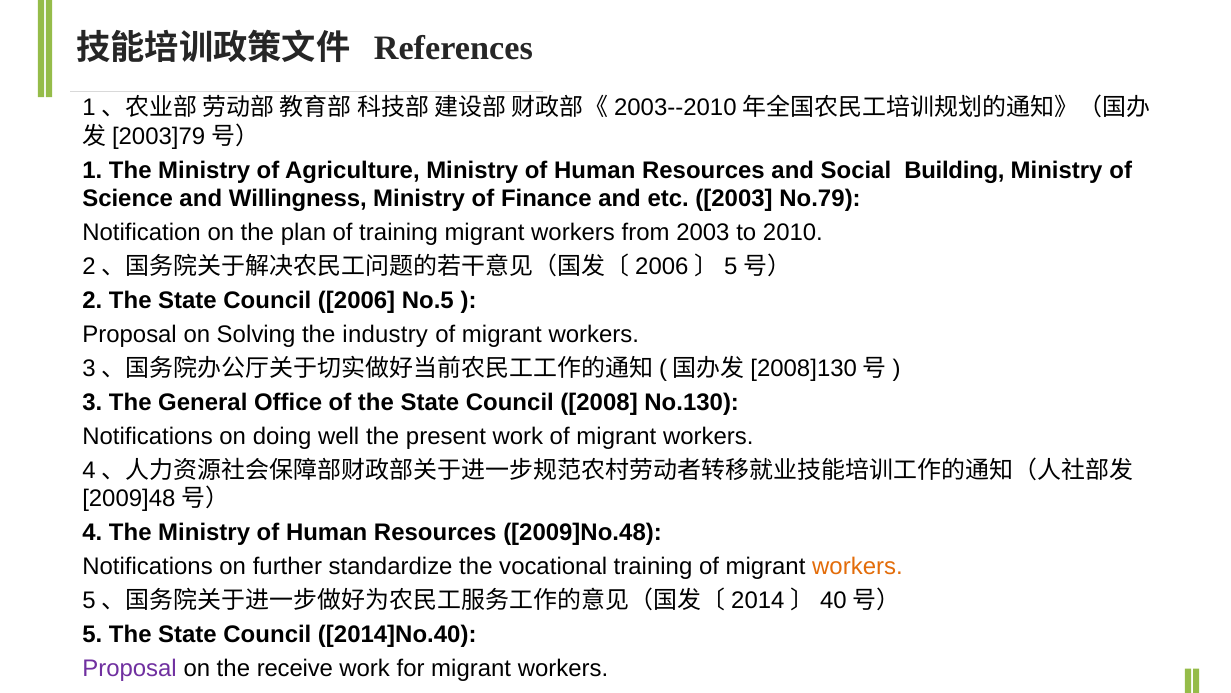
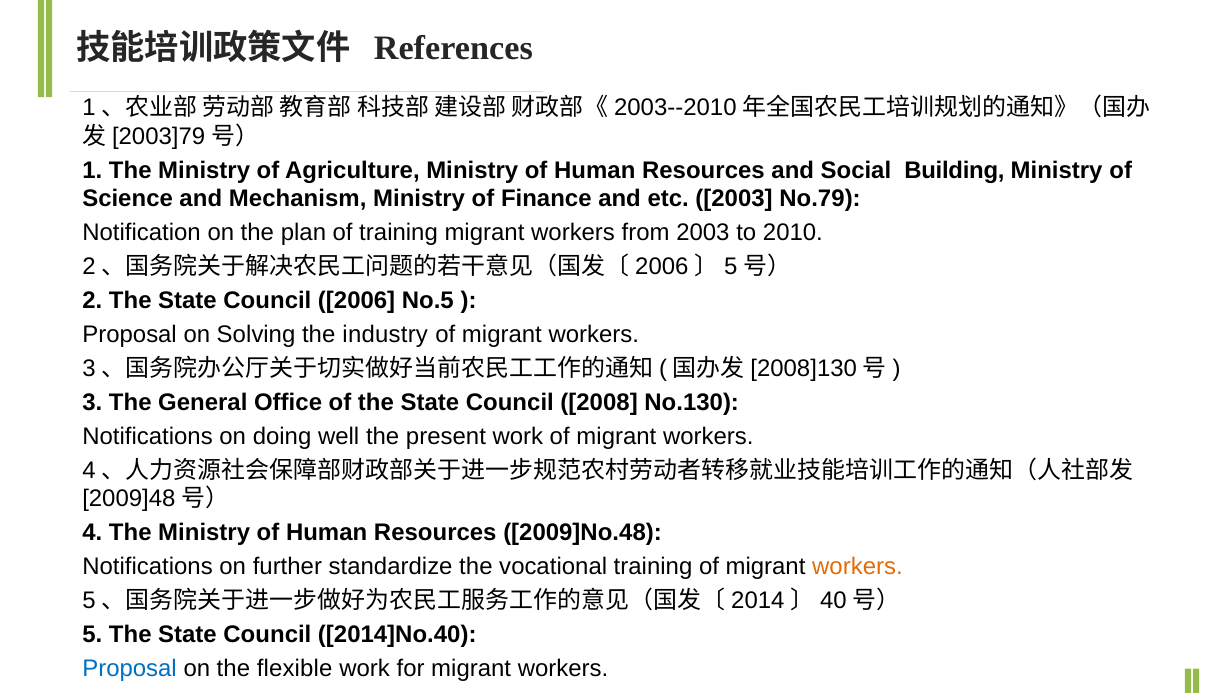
Willingness: Willingness -> Mechanism
Proposal at (130, 668) colour: purple -> blue
receive: receive -> flexible
